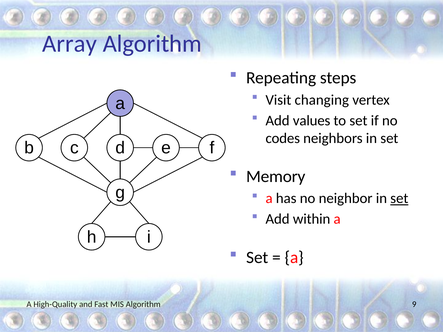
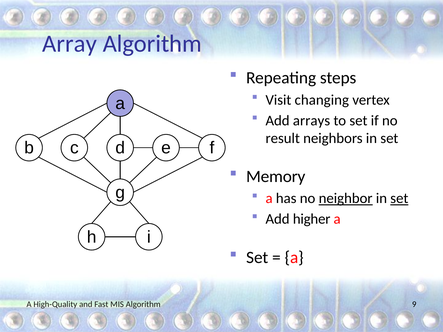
values: values -> arrays
codes: codes -> result
neighbor underline: none -> present
within: within -> higher
